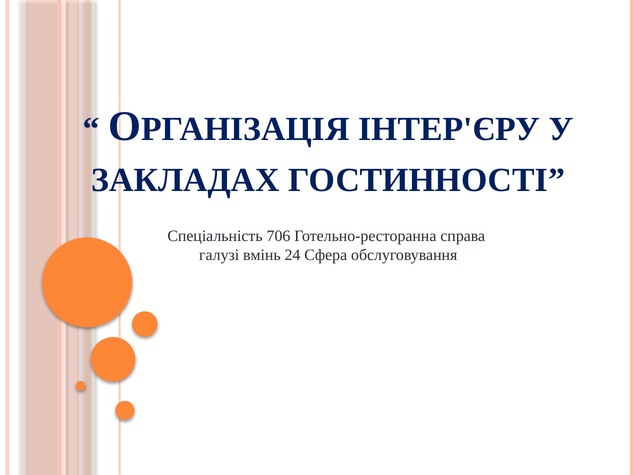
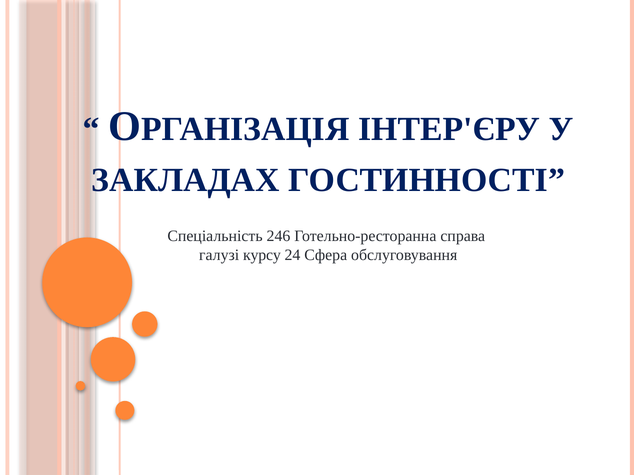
706: 706 -> 246
вмінь: вмінь -> курсу
